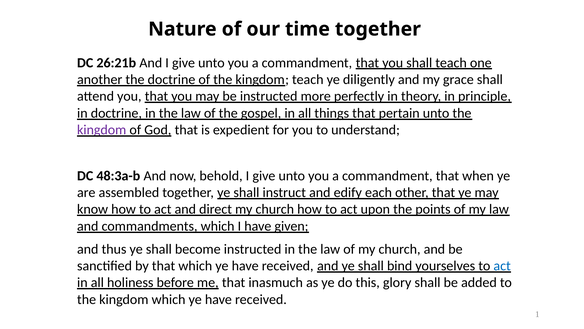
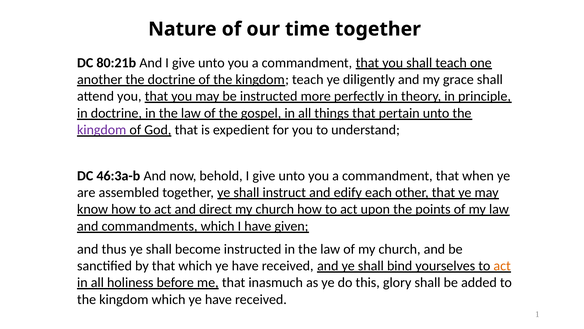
26:21b: 26:21b -> 80:21b
48:3a-b: 48:3a-b -> 46:3a-b
act at (502, 265) colour: blue -> orange
